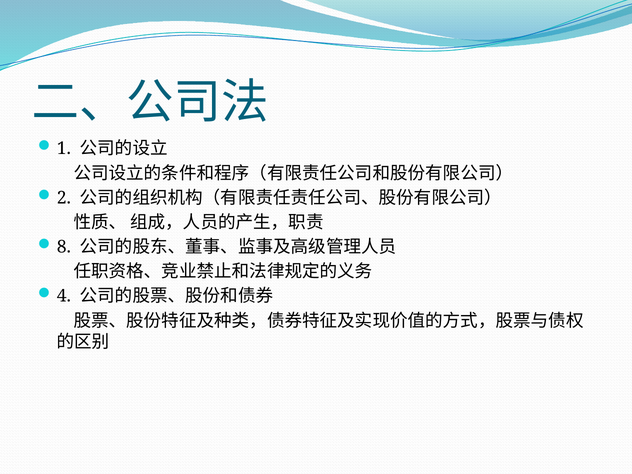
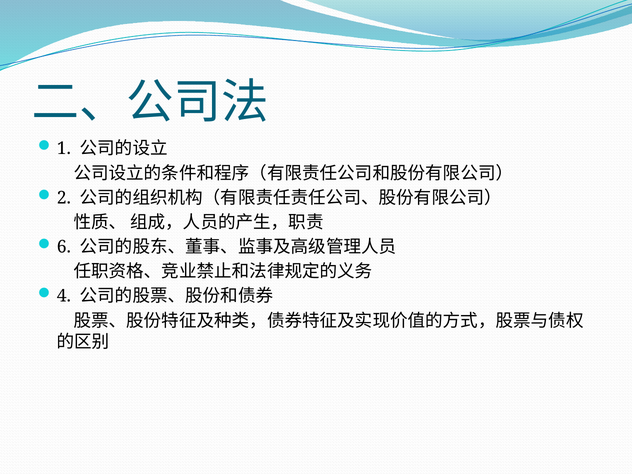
8: 8 -> 6
